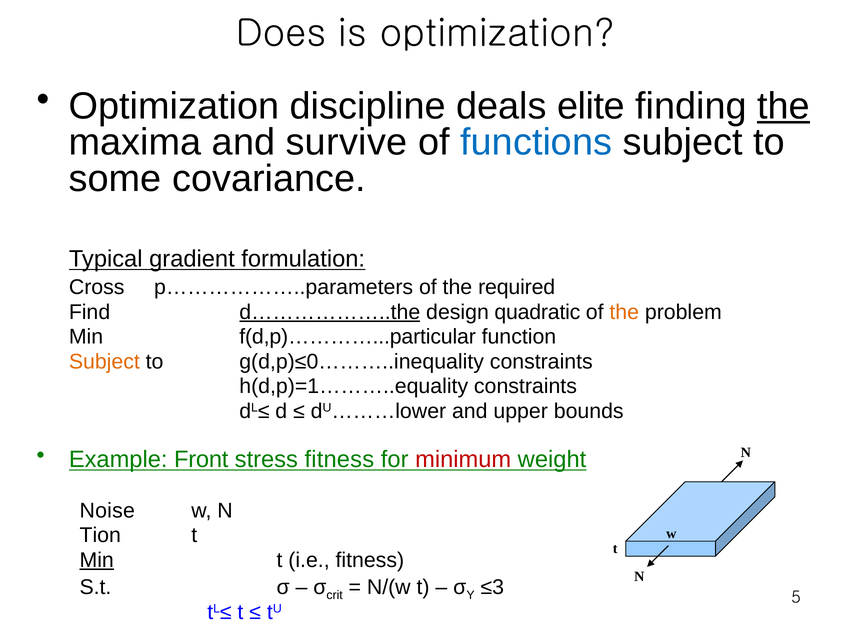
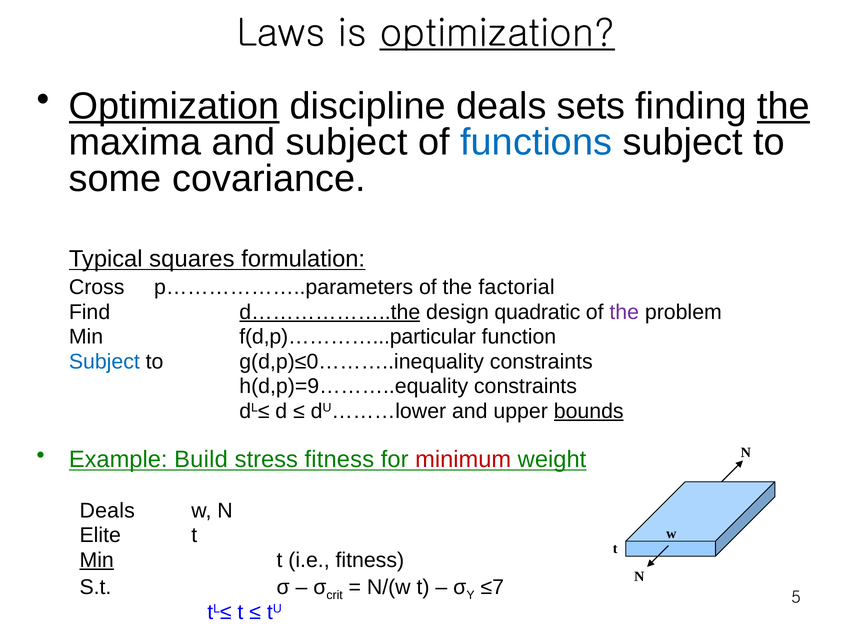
Does: Does -> Laws
optimization at (497, 33) underline: none -> present
Optimization at (174, 106) underline: none -> present
elite: elite -> sets
and survive: survive -> subject
gradient: gradient -> squares
required: required -> factorial
the at (624, 312) colour: orange -> purple
Subject at (104, 362) colour: orange -> blue
h(d,p)=1………..equality: h(d,p)=1………..equality -> h(d,p)=9………..equality
bounds underline: none -> present
Front: Front -> Build
Noise at (107, 511): Noise -> Deals
Tion: Tion -> Elite
≤3: ≤3 -> ≤7
